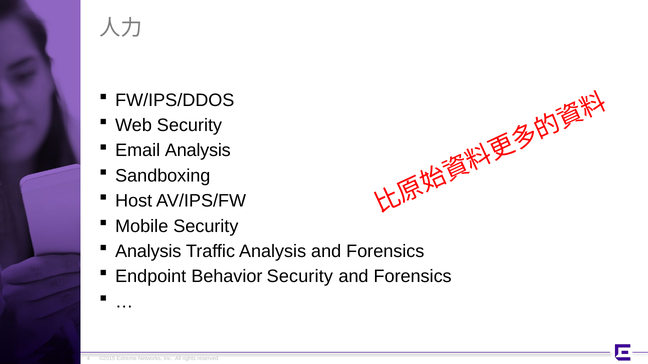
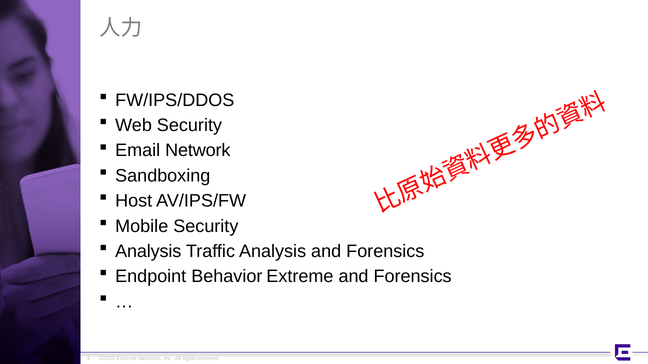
Email Analysis: Analysis -> Network
Behavior Security: Security -> Extreme
